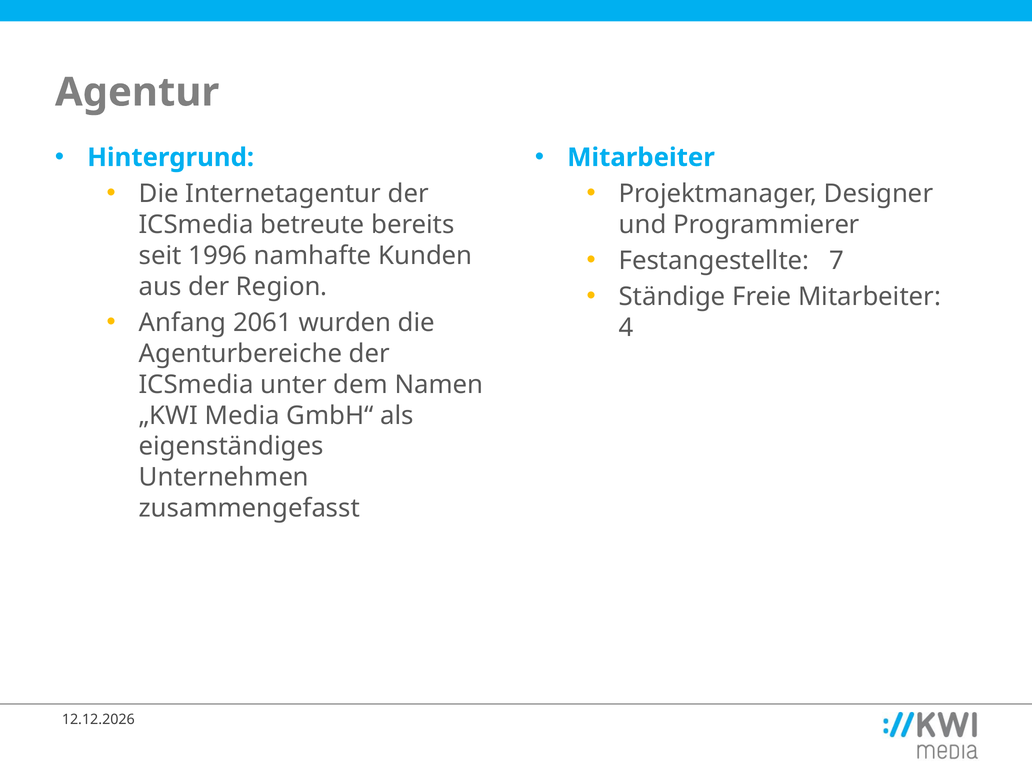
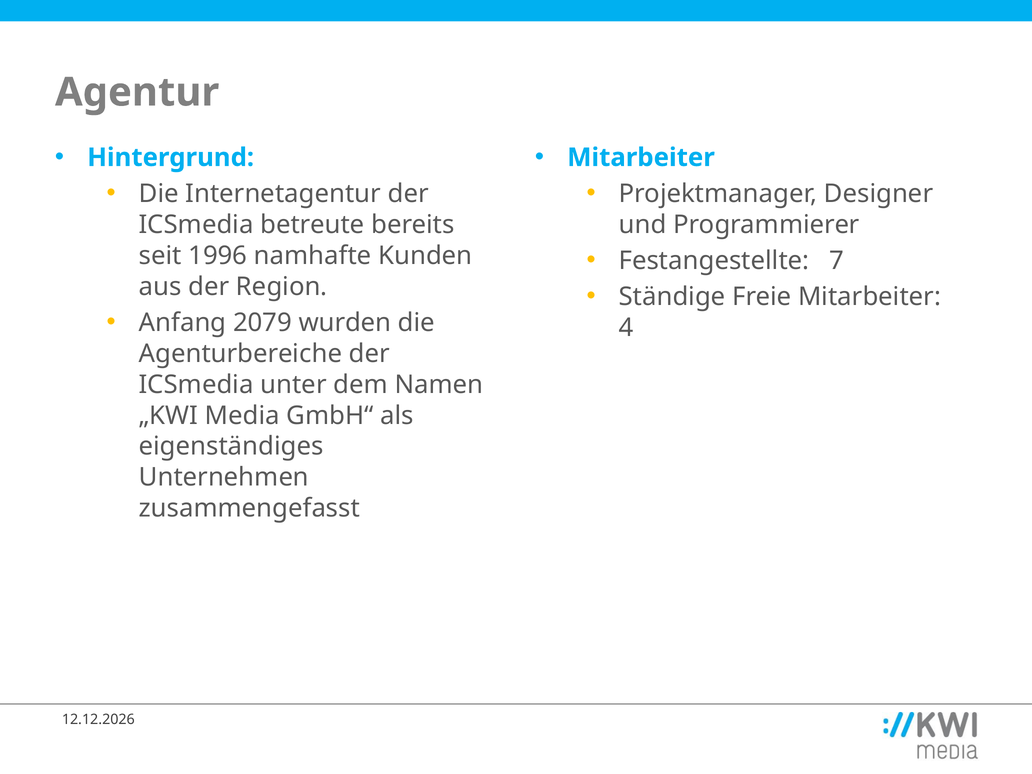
2061: 2061 -> 2079
